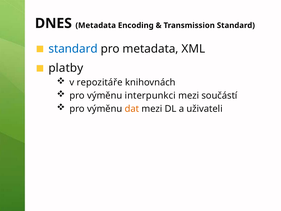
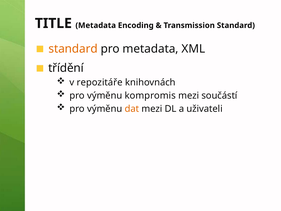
DNES: DNES -> TITLE
standard at (73, 49) colour: blue -> orange
platby: platby -> třídění
interpunkci: interpunkci -> kompromis
